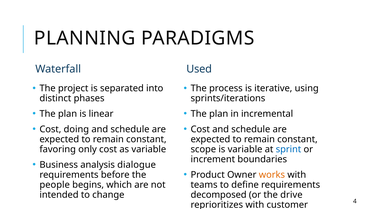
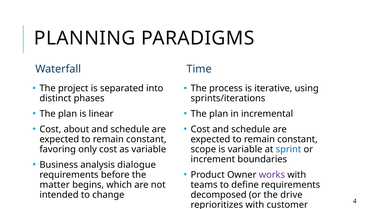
Used: Used -> Time
doing: doing -> about
works colour: orange -> purple
people: people -> matter
